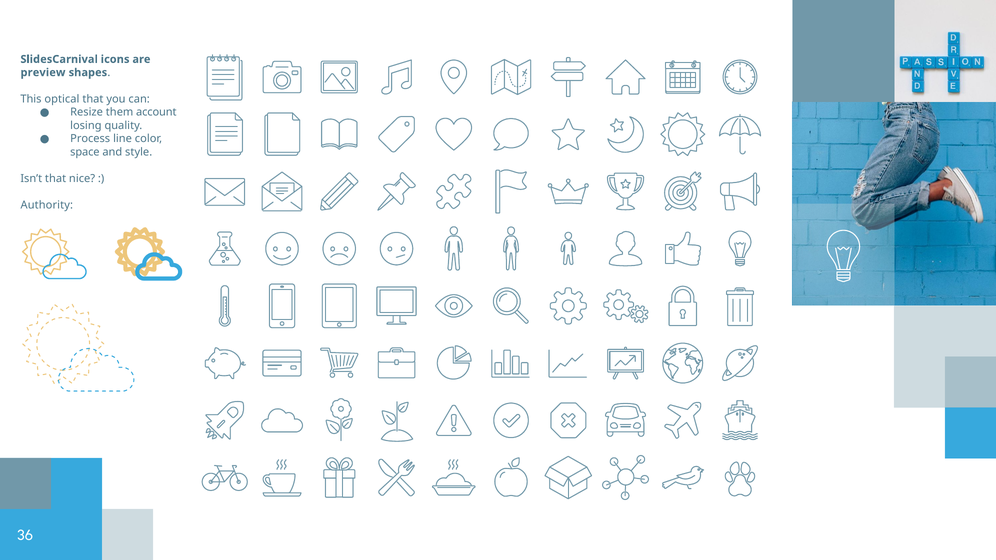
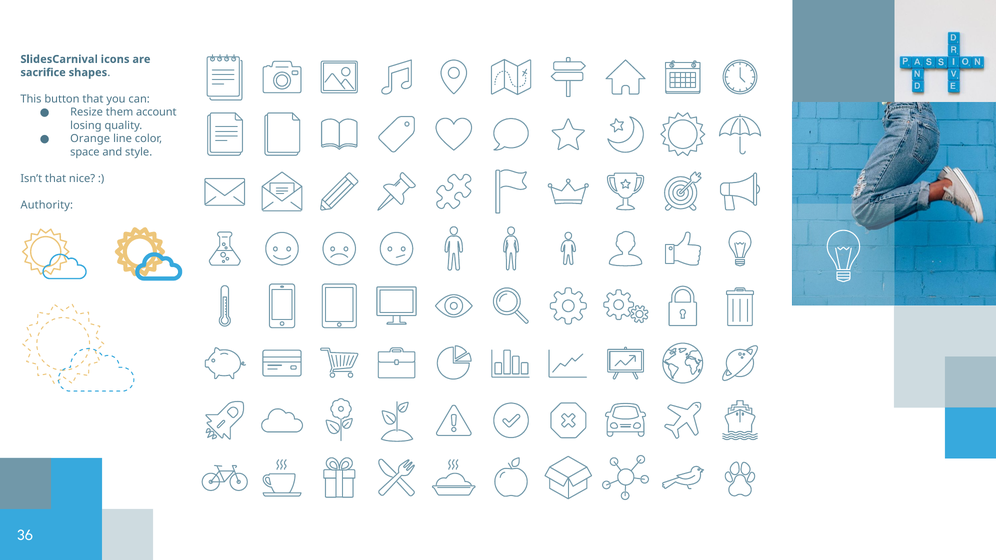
preview: preview -> sacrifice
optical: optical -> button
Process: Process -> Orange
